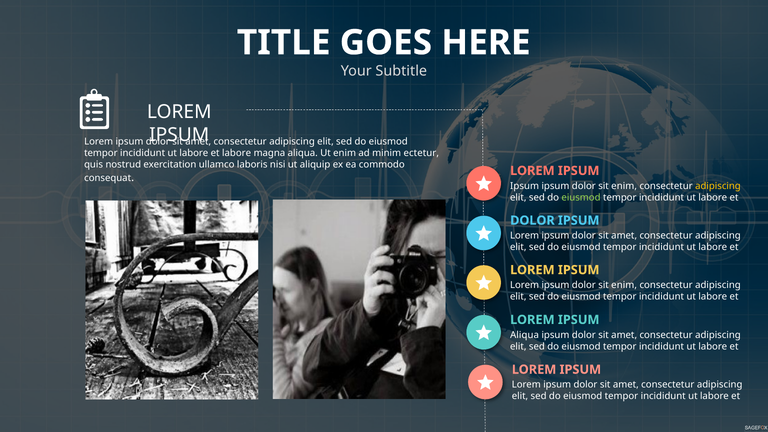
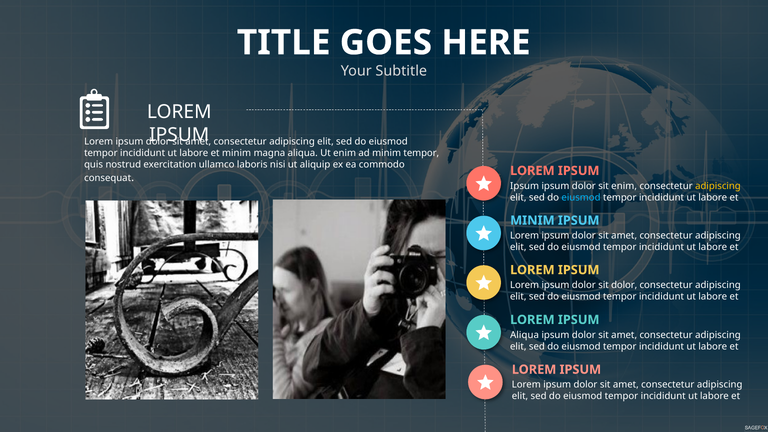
labore at (237, 153): labore -> minim
minim ectetur: ectetur -> tempor
eiusmod at (581, 197) colour: light green -> light blue
DOLOR at (532, 221): DOLOR -> MINIM
enim at (624, 285): enim -> dolor
